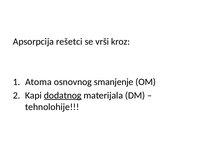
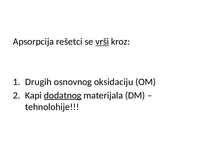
vrši underline: none -> present
Atoma: Atoma -> Drugih
smanjenje: smanjenje -> oksidaciju
